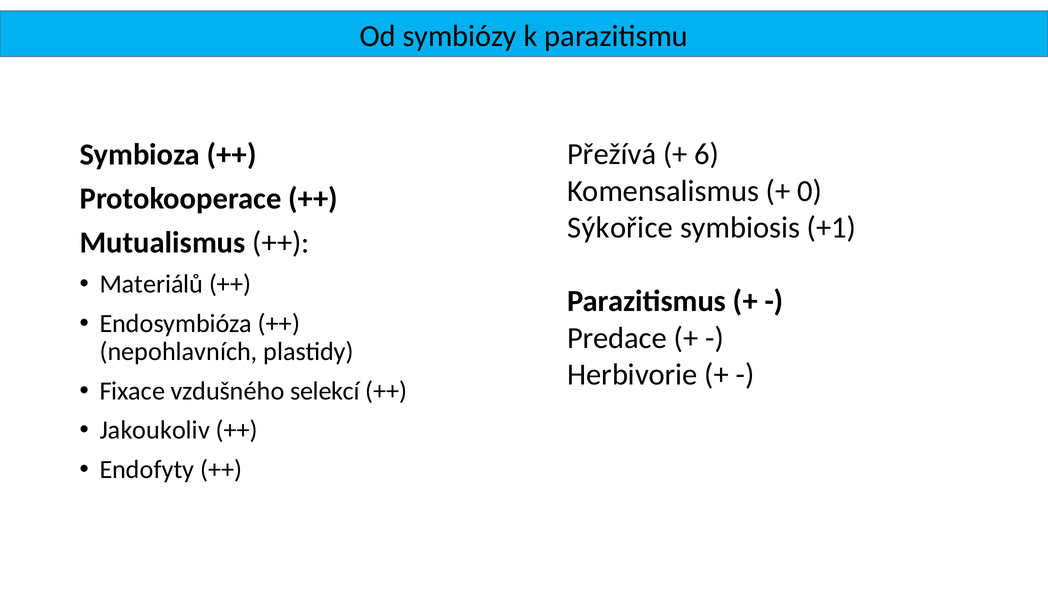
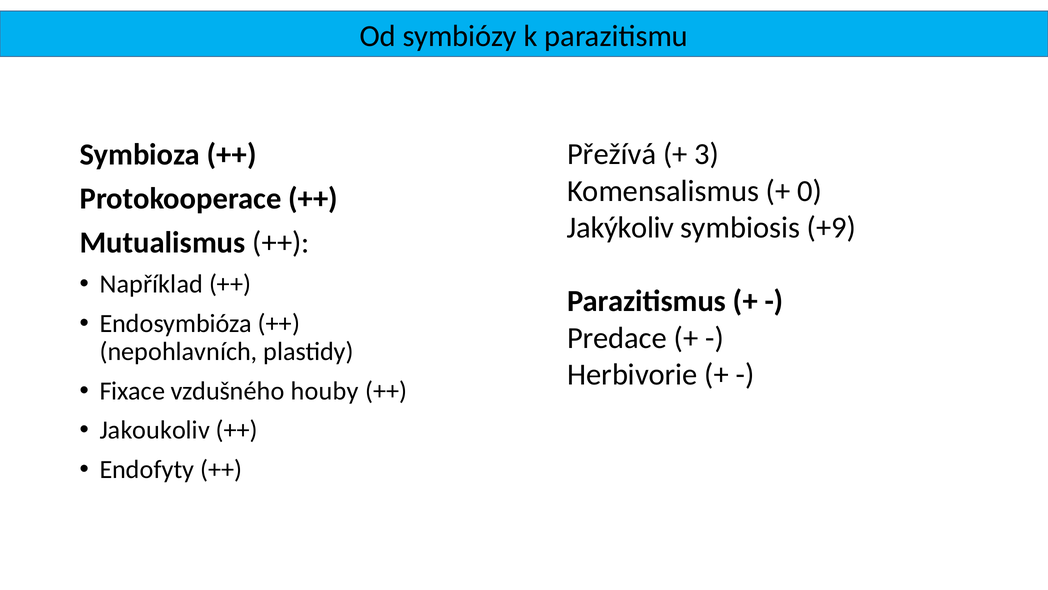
6: 6 -> 3
Sýkořice: Sýkořice -> Jakýkoliv
+1: +1 -> +9
Materiálů: Materiálů -> Například
selekcí: selekcí -> houby
